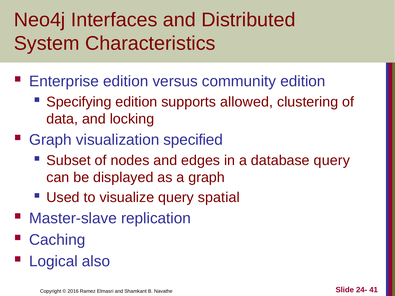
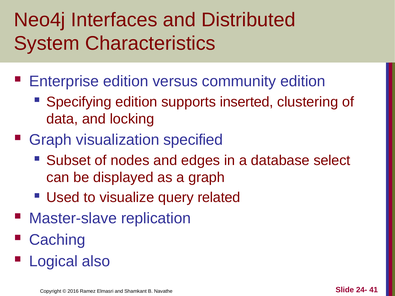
allowed: allowed -> inserted
database query: query -> select
spatial: spatial -> related
